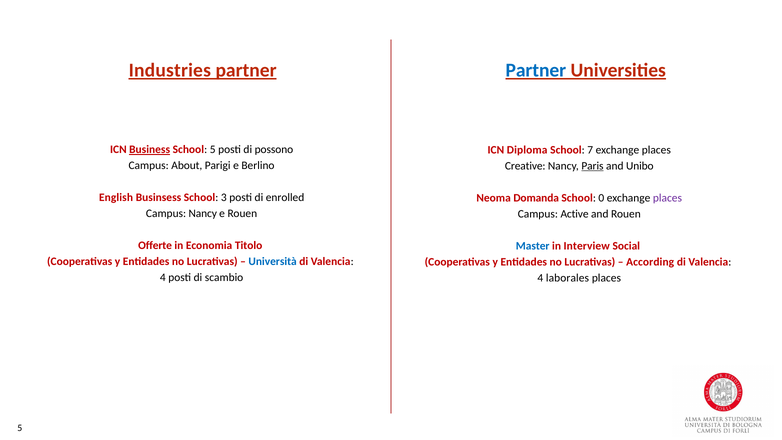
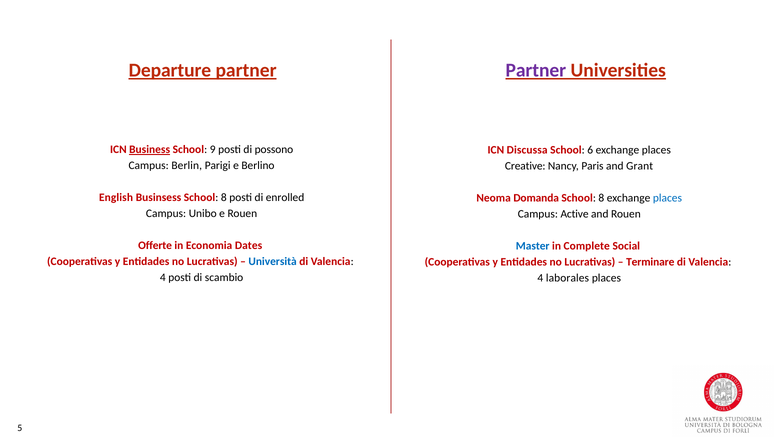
Industries: Industries -> Departure
Partner at (536, 70) colour: blue -> purple
School 5: 5 -> 9
Diploma: Diploma -> Discussa
7: 7 -> 6
About: About -> Berlin
Paris underline: present -> none
Unibo: Unibo -> Grant
Businsess School 3: 3 -> 8
0 at (601, 198): 0 -> 8
places at (667, 198) colour: purple -> blue
Campus Nancy: Nancy -> Unibo
Titolo: Titolo -> Dates
Interview: Interview -> Complete
According: According -> Terminare
